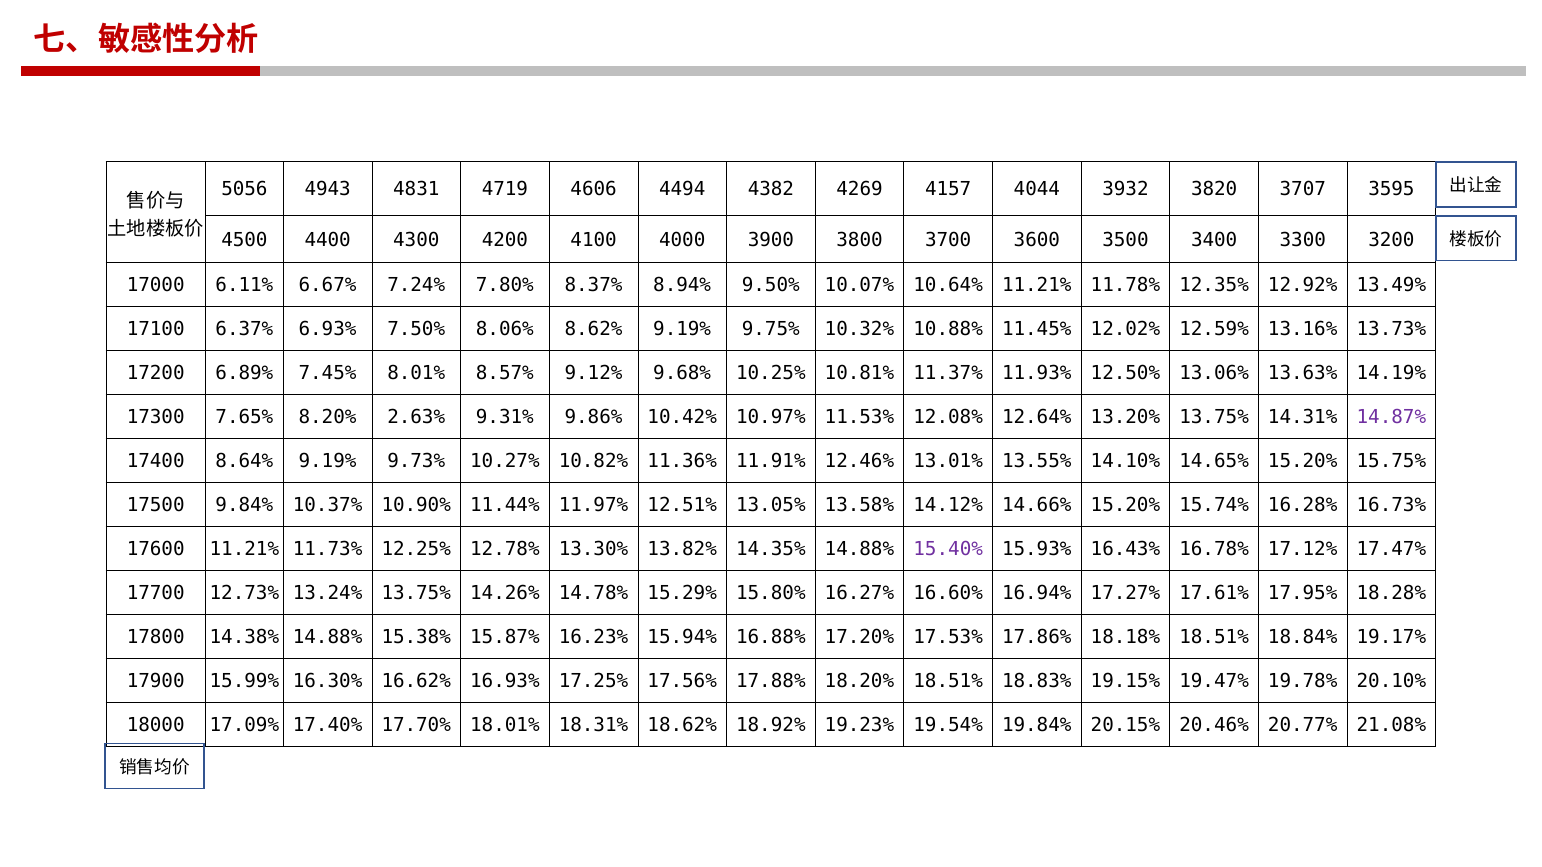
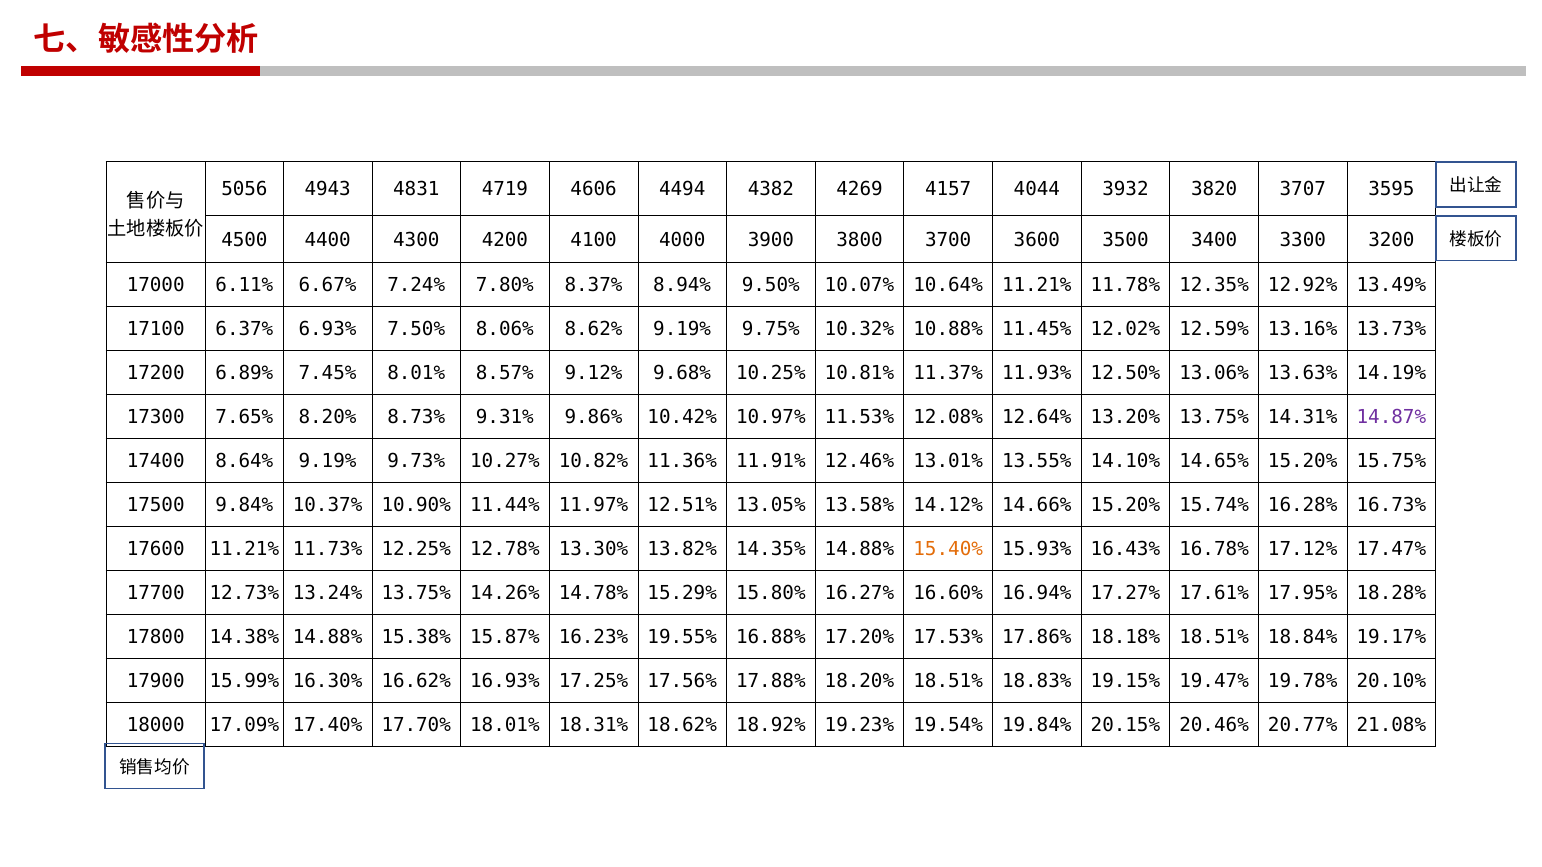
2.63%: 2.63% -> 8.73%
15.40% colour: purple -> orange
15.94%: 15.94% -> 19.55%
